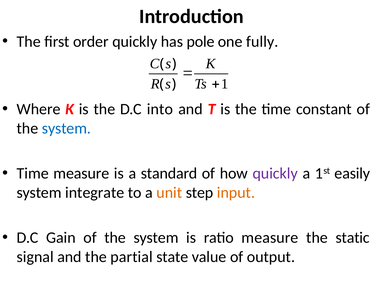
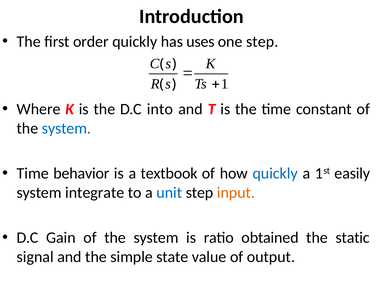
pole: pole -> uses
one fully: fully -> step
Time measure: measure -> behavior
standard: standard -> textbook
quickly at (275, 174) colour: purple -> blue
unit colour: orange -> blue
ratio measure: measure -> obtained
partial: partial -> simple
